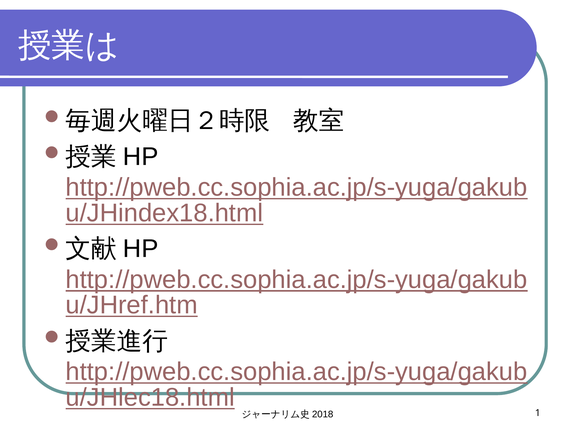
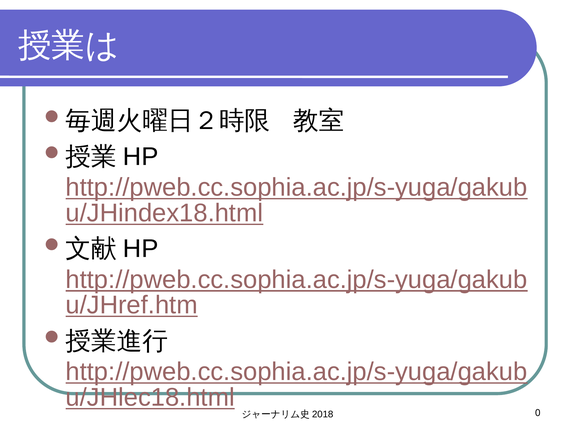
1: 1 -> 0
